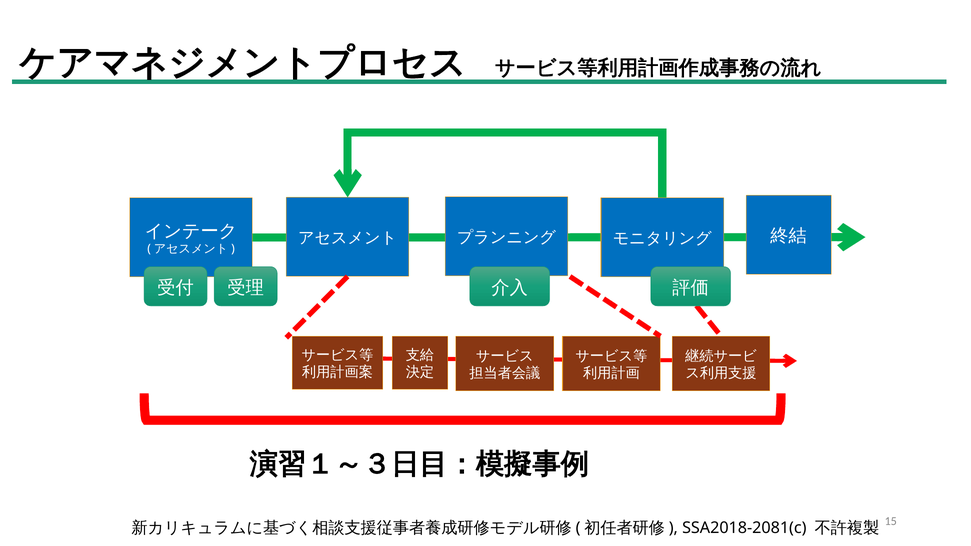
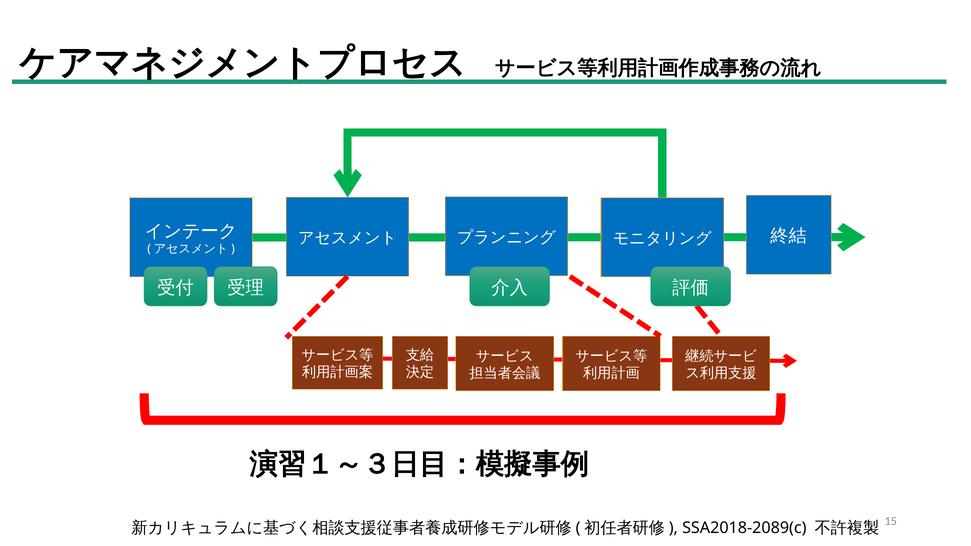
SSA2018-2081(c: SSA2018-2081(c -> SSA2018-2089(c
